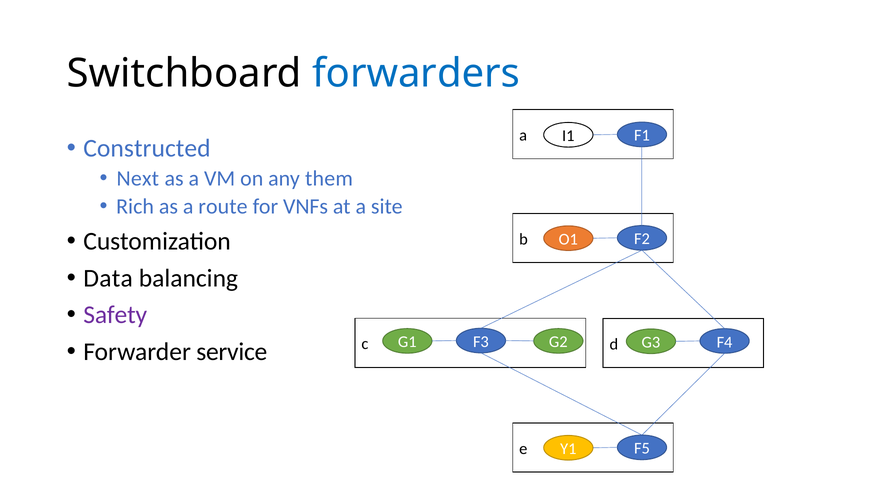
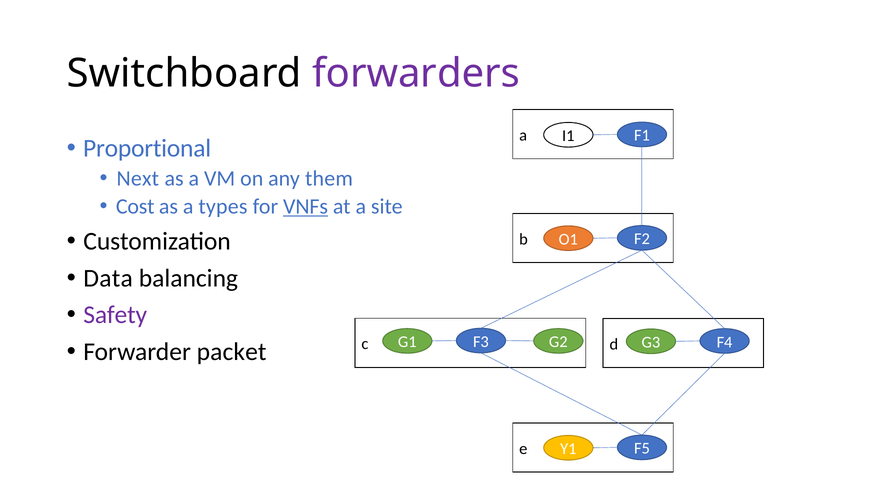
forwarders colour: blue -> purple
Constructed: Constructed -> Proportional
Rich: Rich -> Cost
route: route -> types
VNFs underline: none -> present
service: service -> packet
